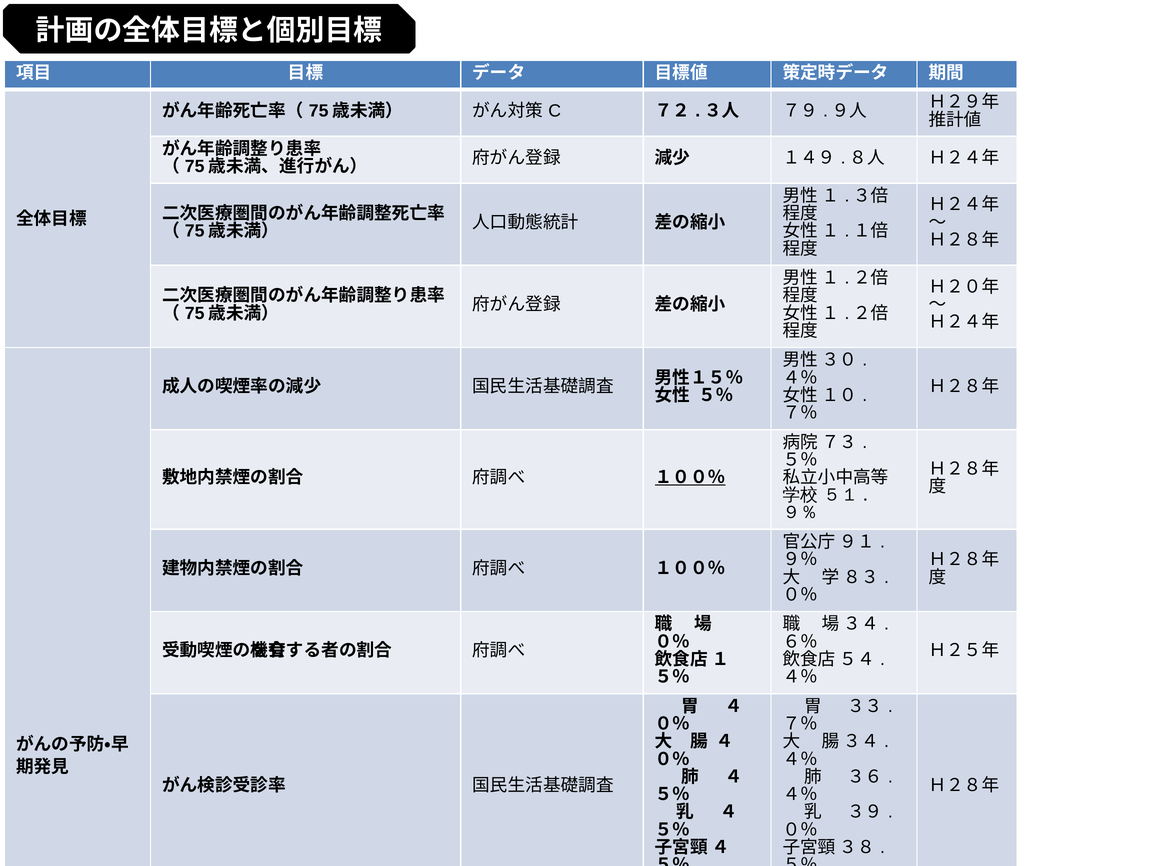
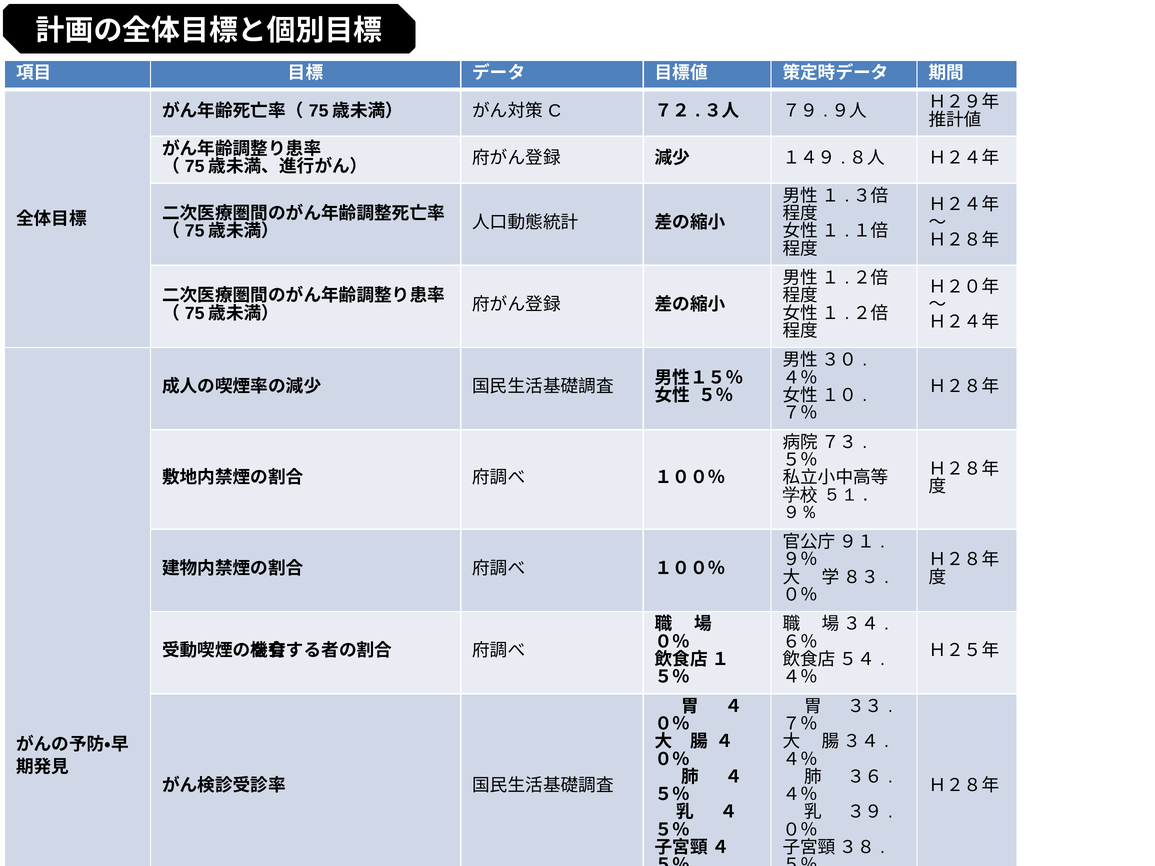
１００％ at (690, 478) underline: present -> none
